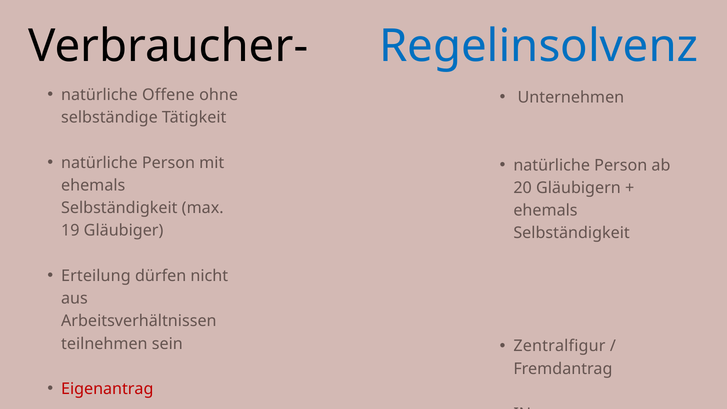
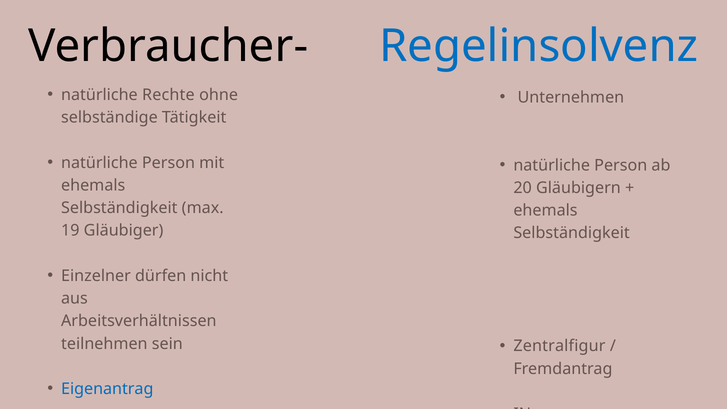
Offene: Offene -> Rechte
Erteilung: Erteilung -> Einzelner
Eigenantrag colour: red -> blue
